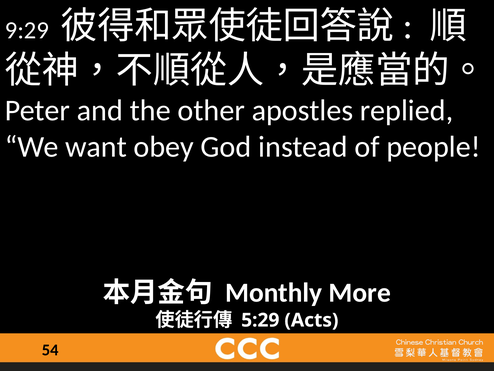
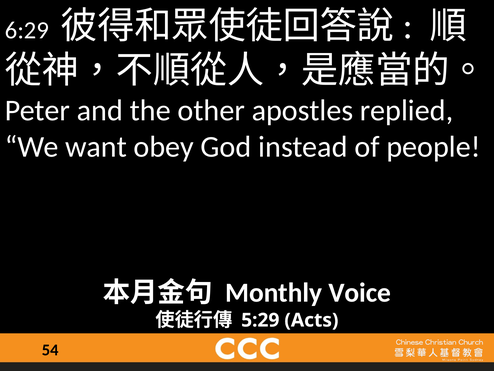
9:29: 9:29 -> 6:29
More: More -> Voice
